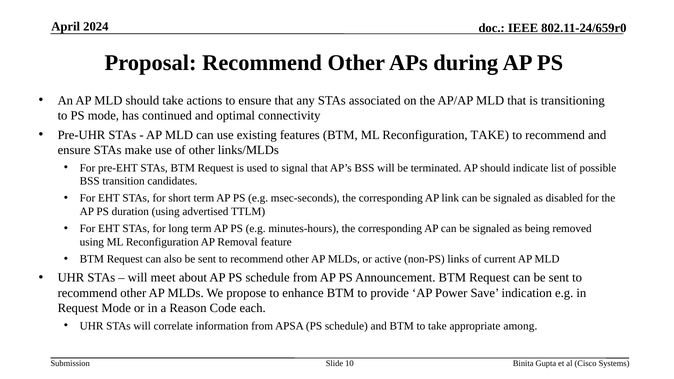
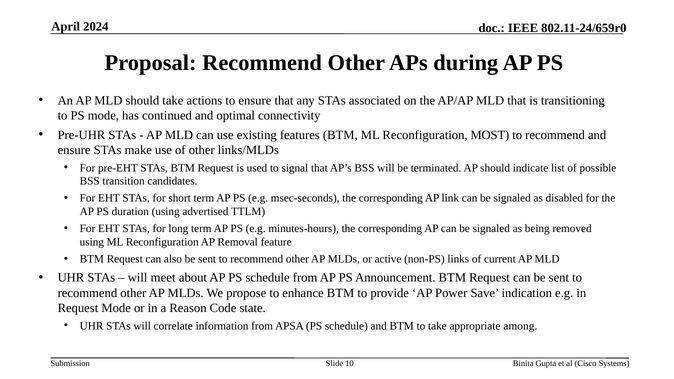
Reconfiguration TAKE: TAKE -> MOST
each: each -> state
